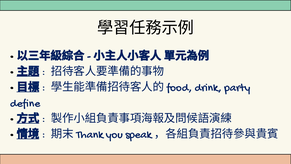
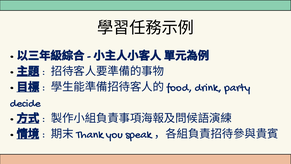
define: define -> decide
